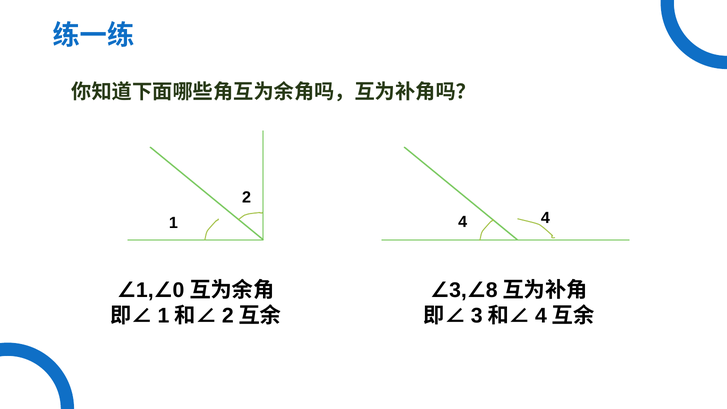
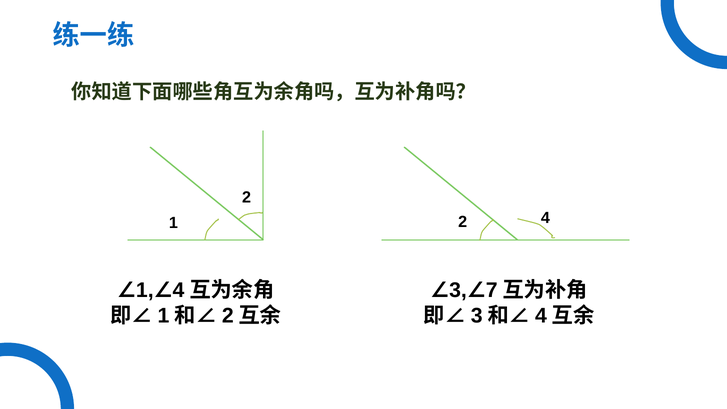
1 4: 4 -> 2
0 at (178, 290): 0 -> 4
8: 8 -> 7
